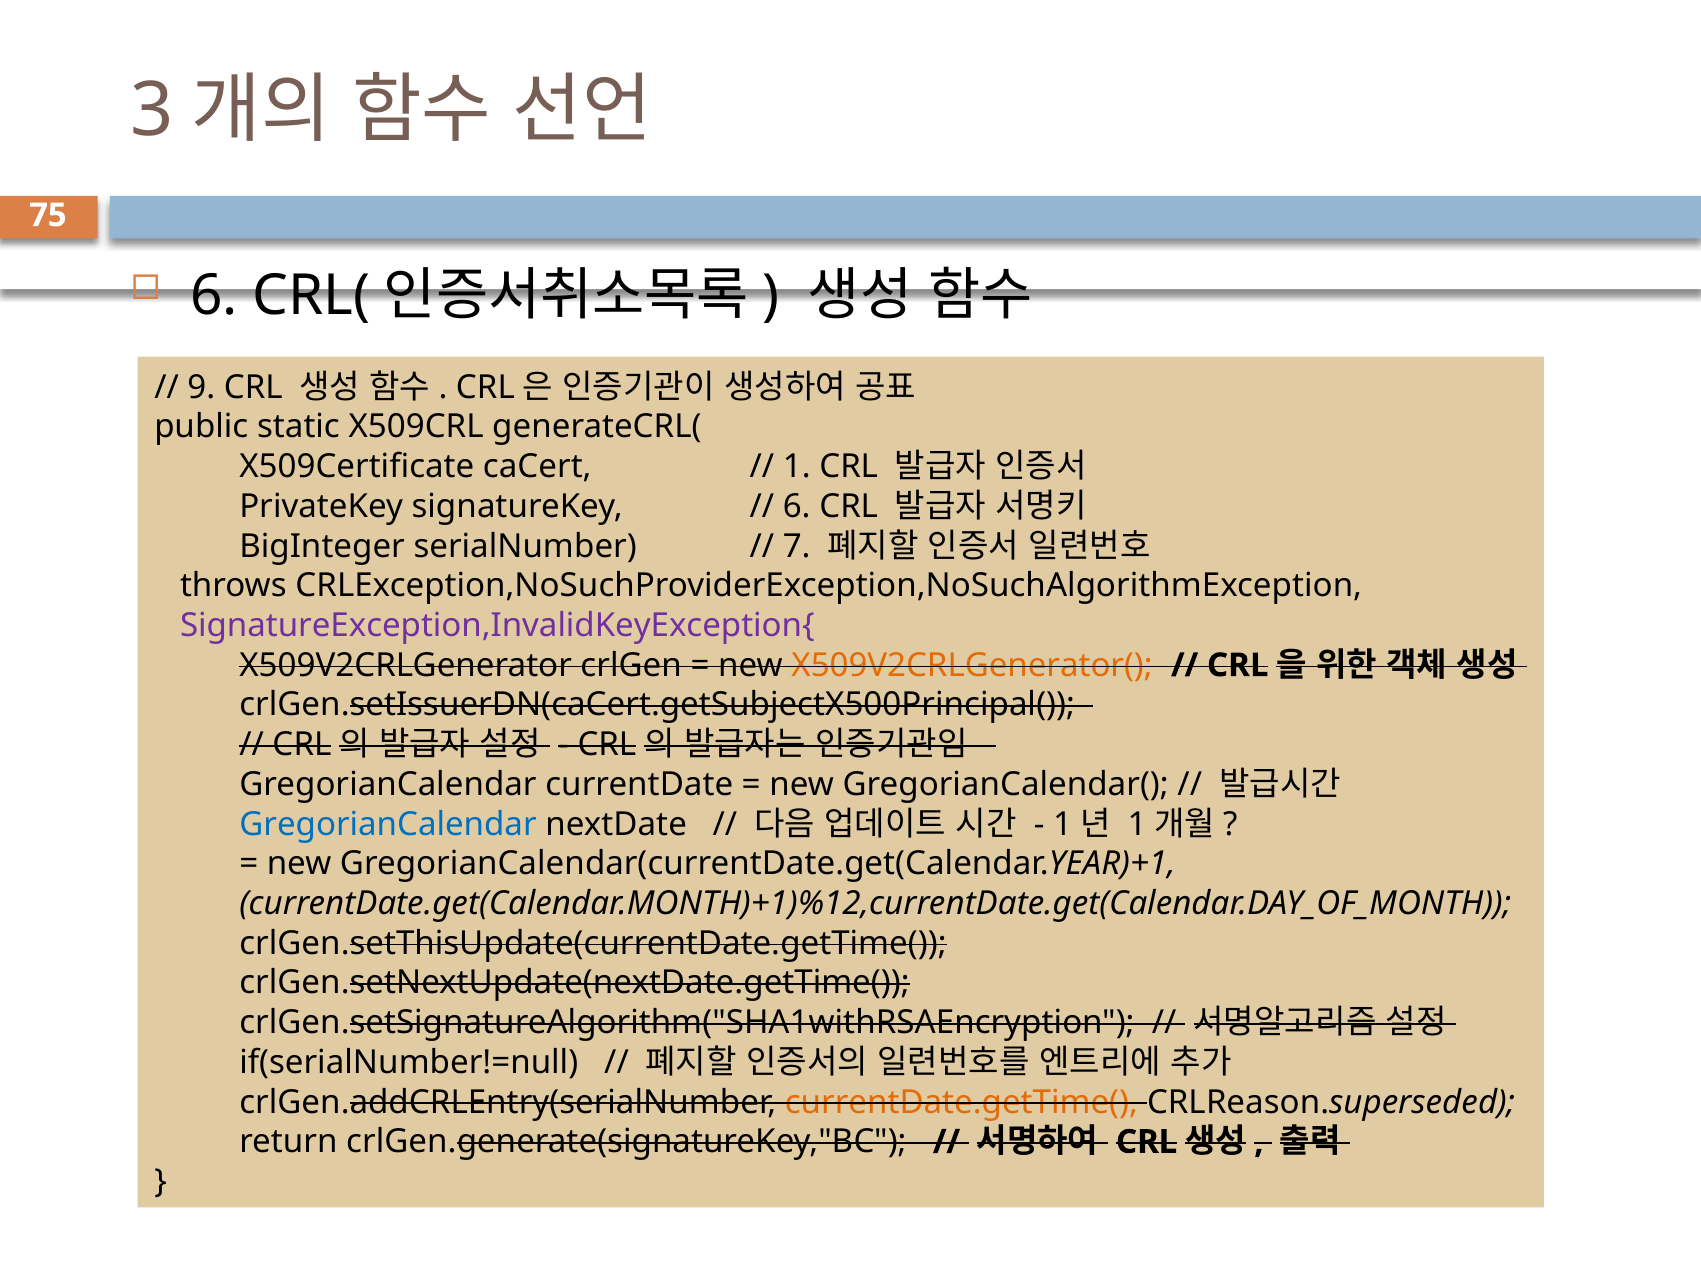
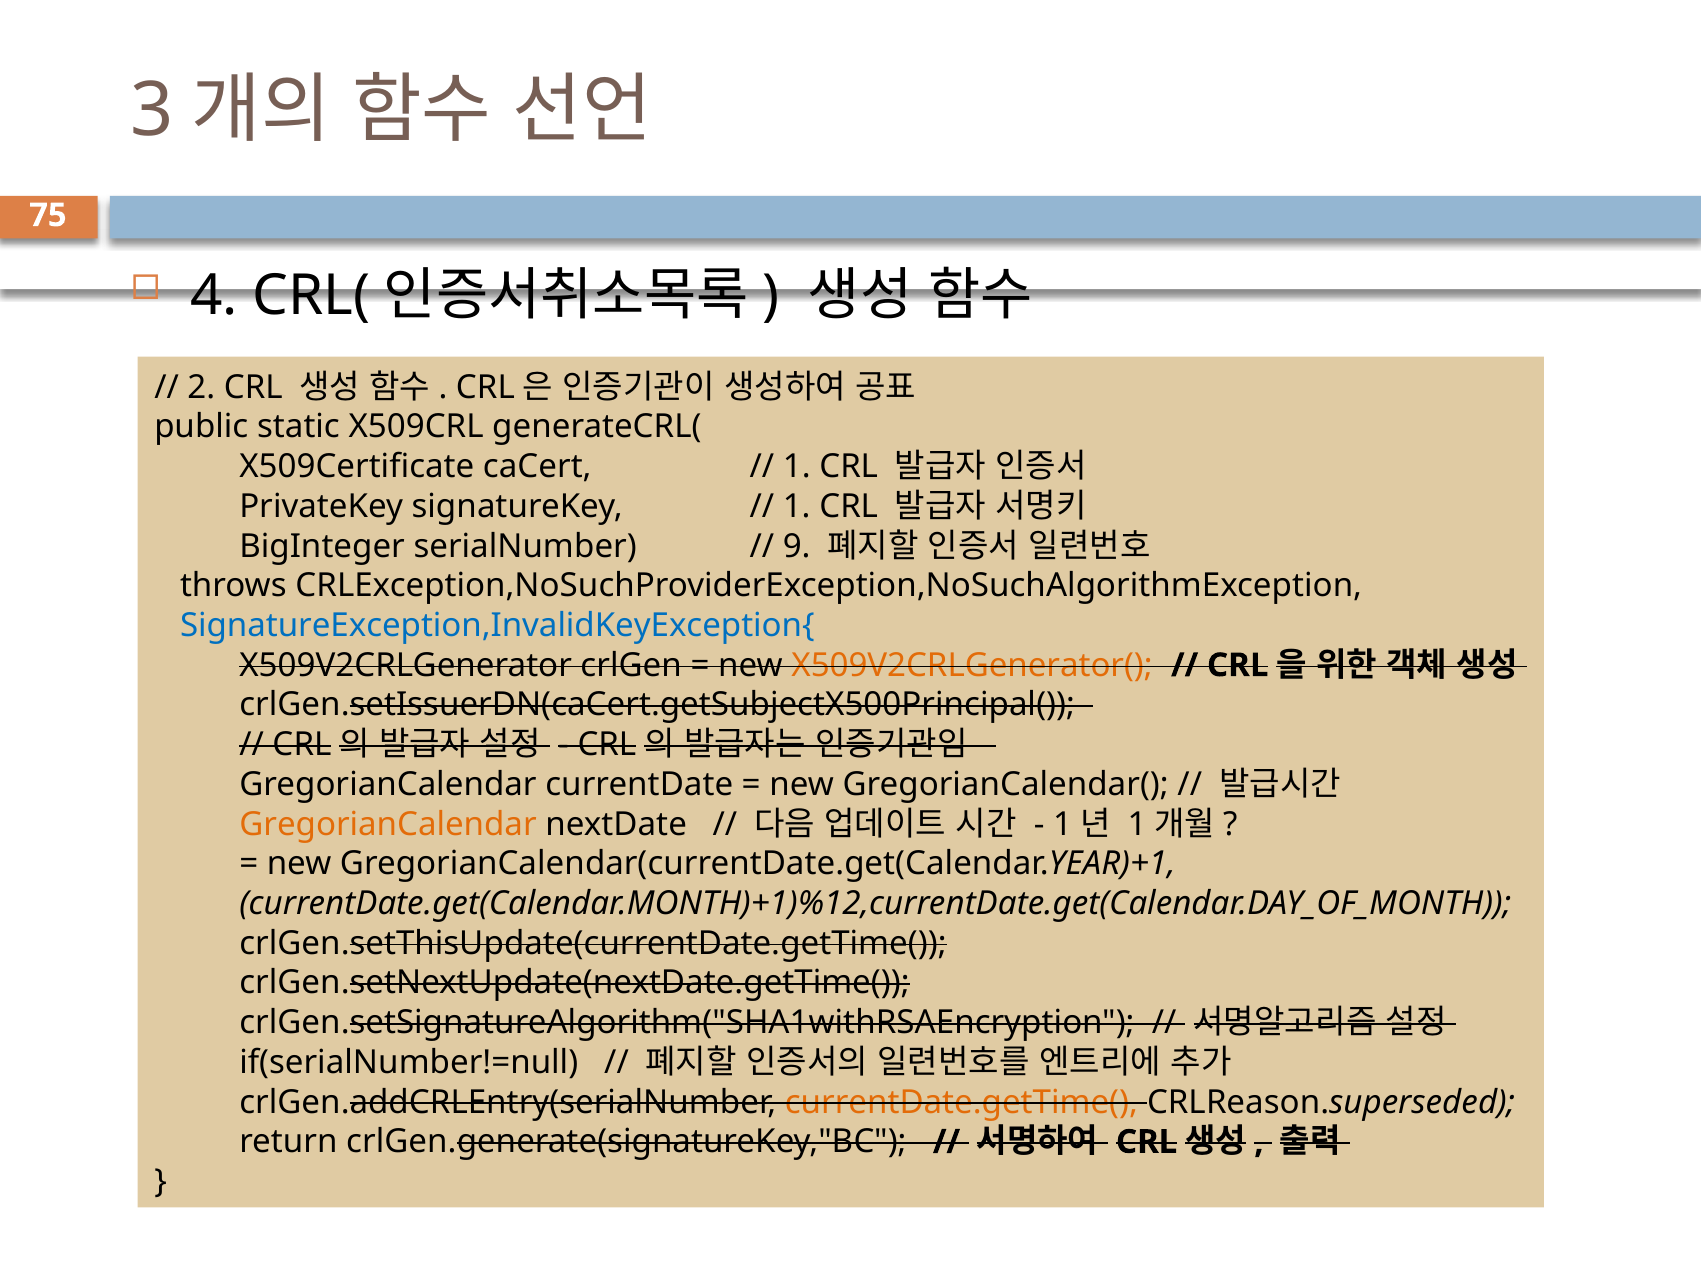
6 at (214, 296): 6 -> 4
9: 9 -> 2
6 at (797, 506): 6 -> 1
7: 7 -> 9
SignatureException,InvalidKeyException{ colour: purple -> blue
GregorianCalendar at (388, 824) colour: blue -> orange
